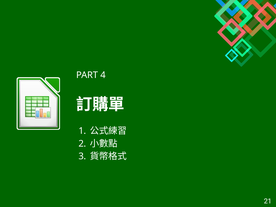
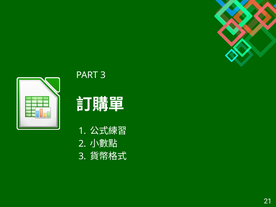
PART 4: 4 -> 3
